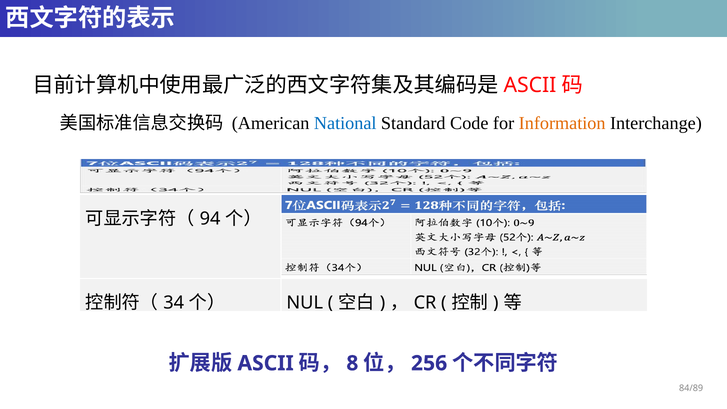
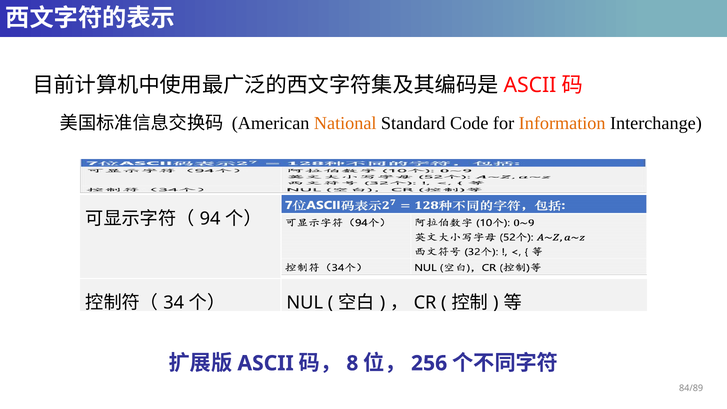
National colour: blue -> orange
